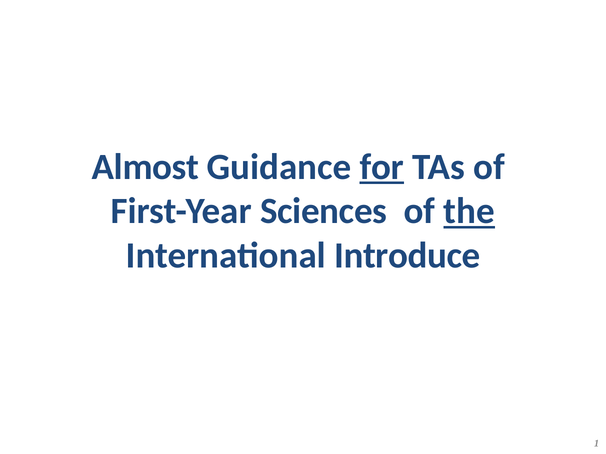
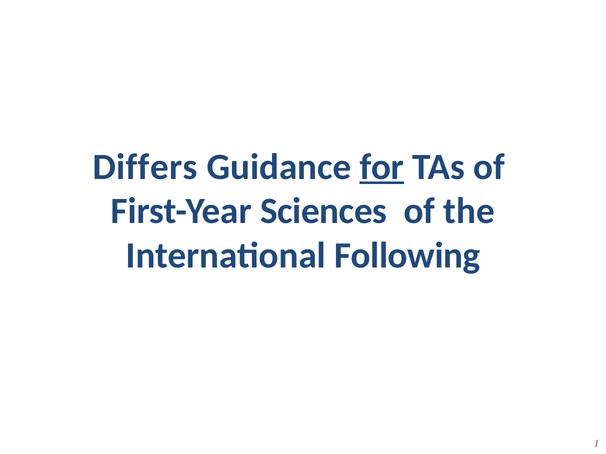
Almost: Almost -> Differs
the underline: present -> none
Introduce: Introduce -> Following
